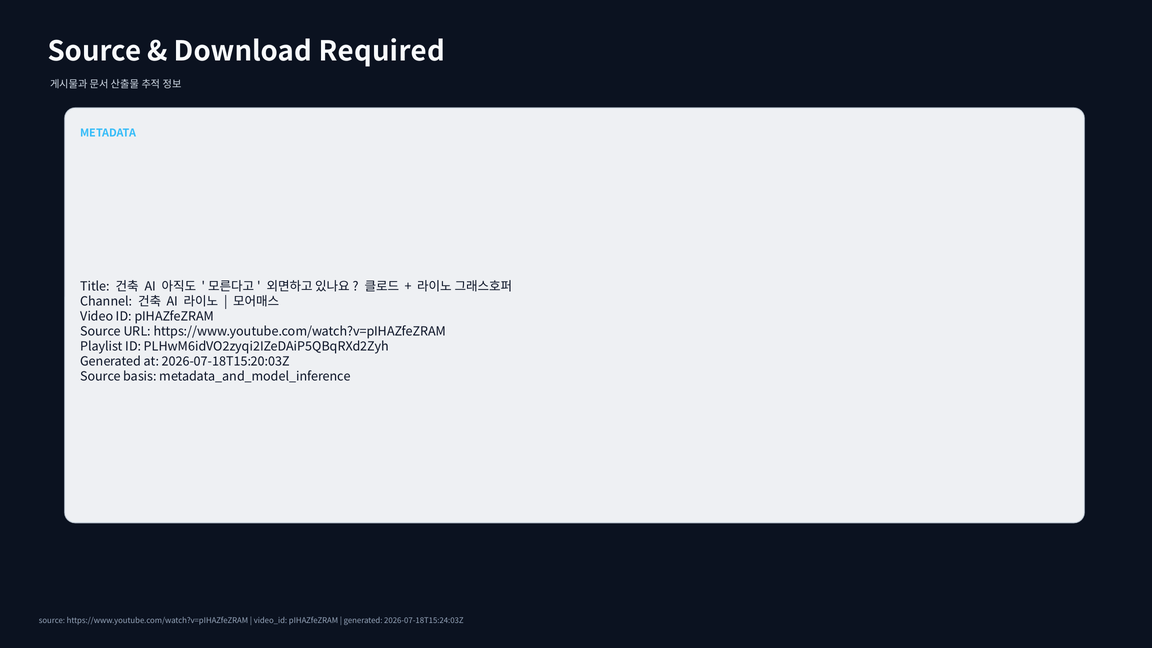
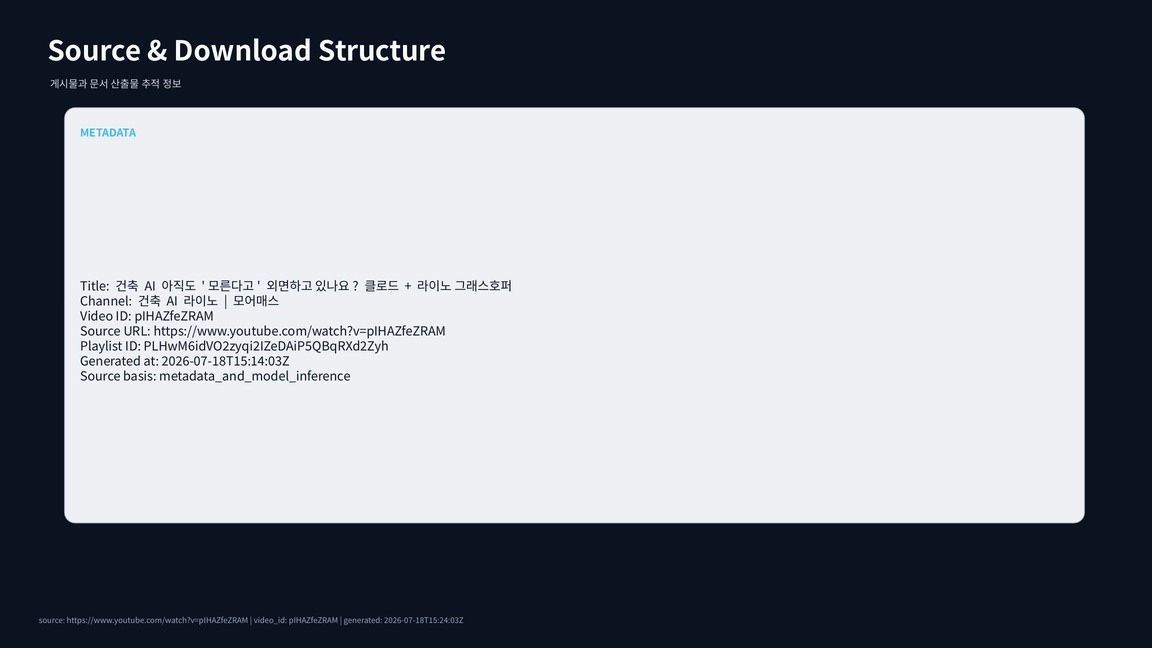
Required: Required -> Structure
2026-07-18T15:20:03Z: 2026-07-18T15:20:03Z -> 2026-07-18T15:14:03Z
